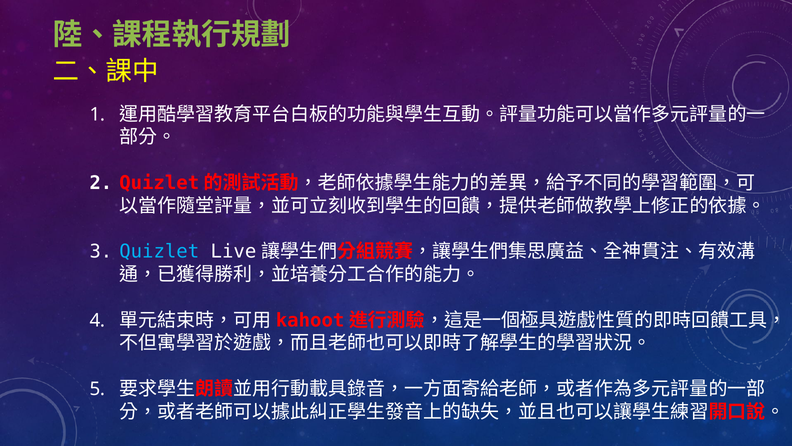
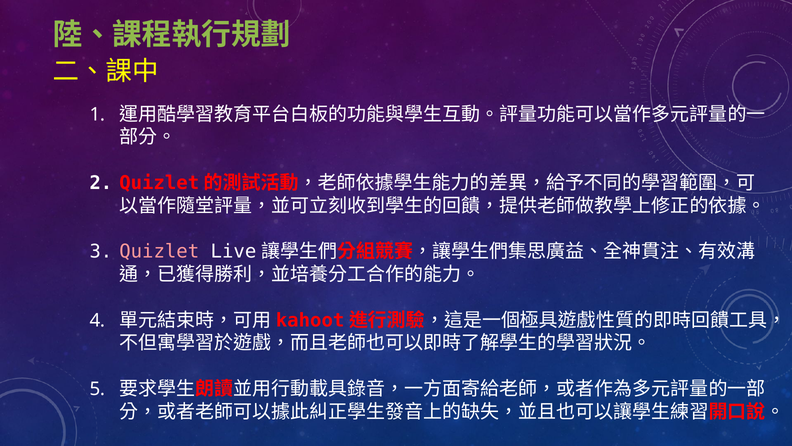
Quizlet colour: light blue -> pink
